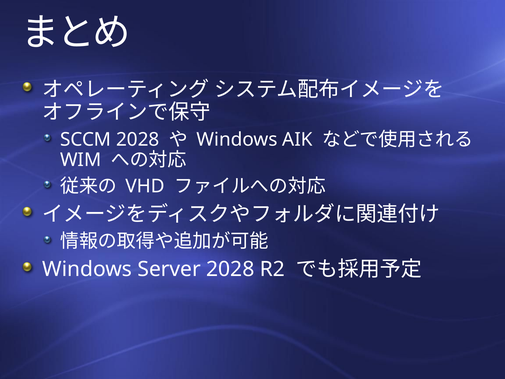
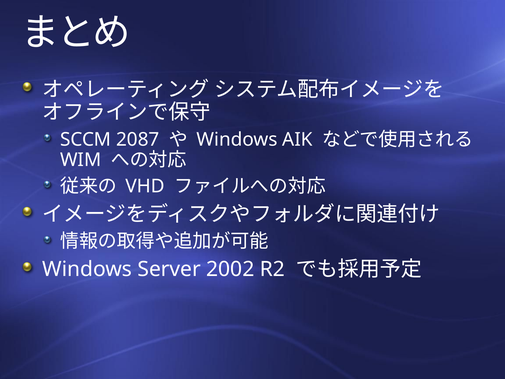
SCCM 2028: 2028 -> 2087
Server 2028: 2028 -> 2002
